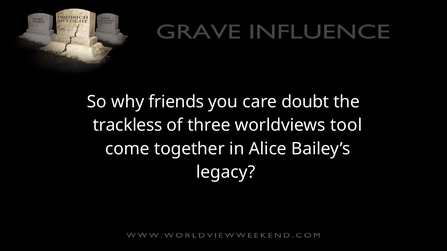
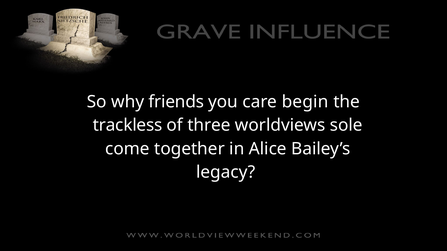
doubt: doubt -> begin
tool: tool -> sole
